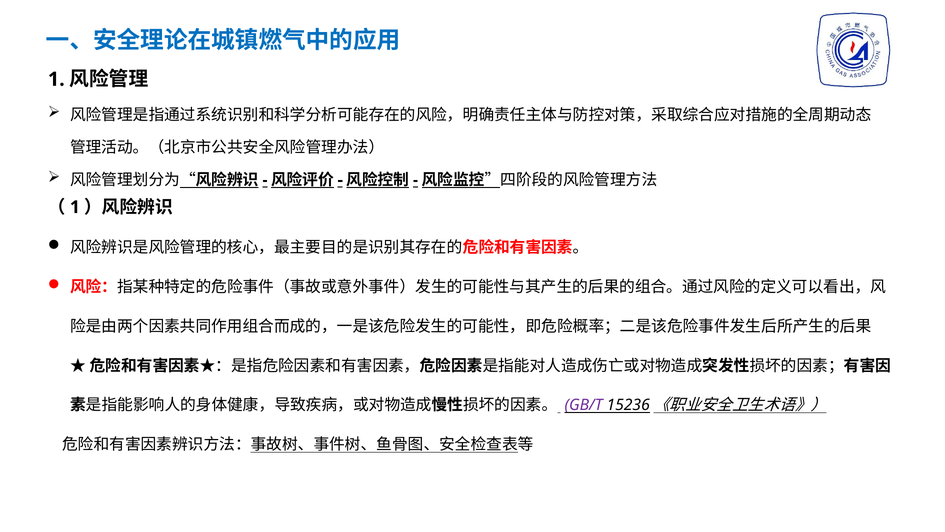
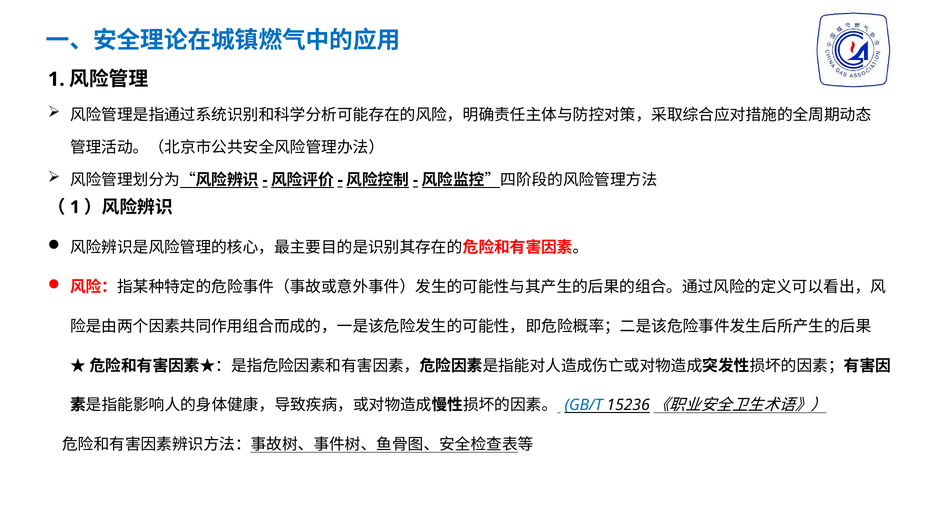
GB/T colour: purple -> blue
